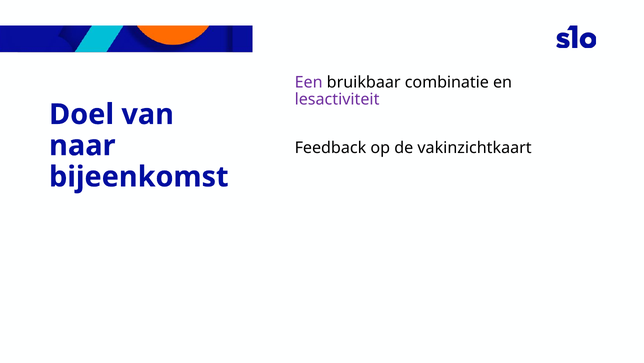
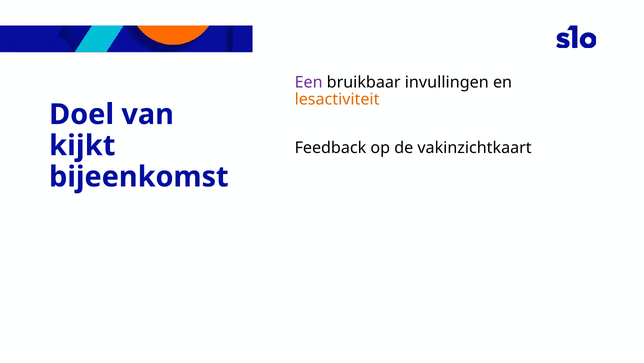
combinatie: combinatie -> invullingen
lesactiviteit colour: purple -> orange
naar: naar -> kijkt
